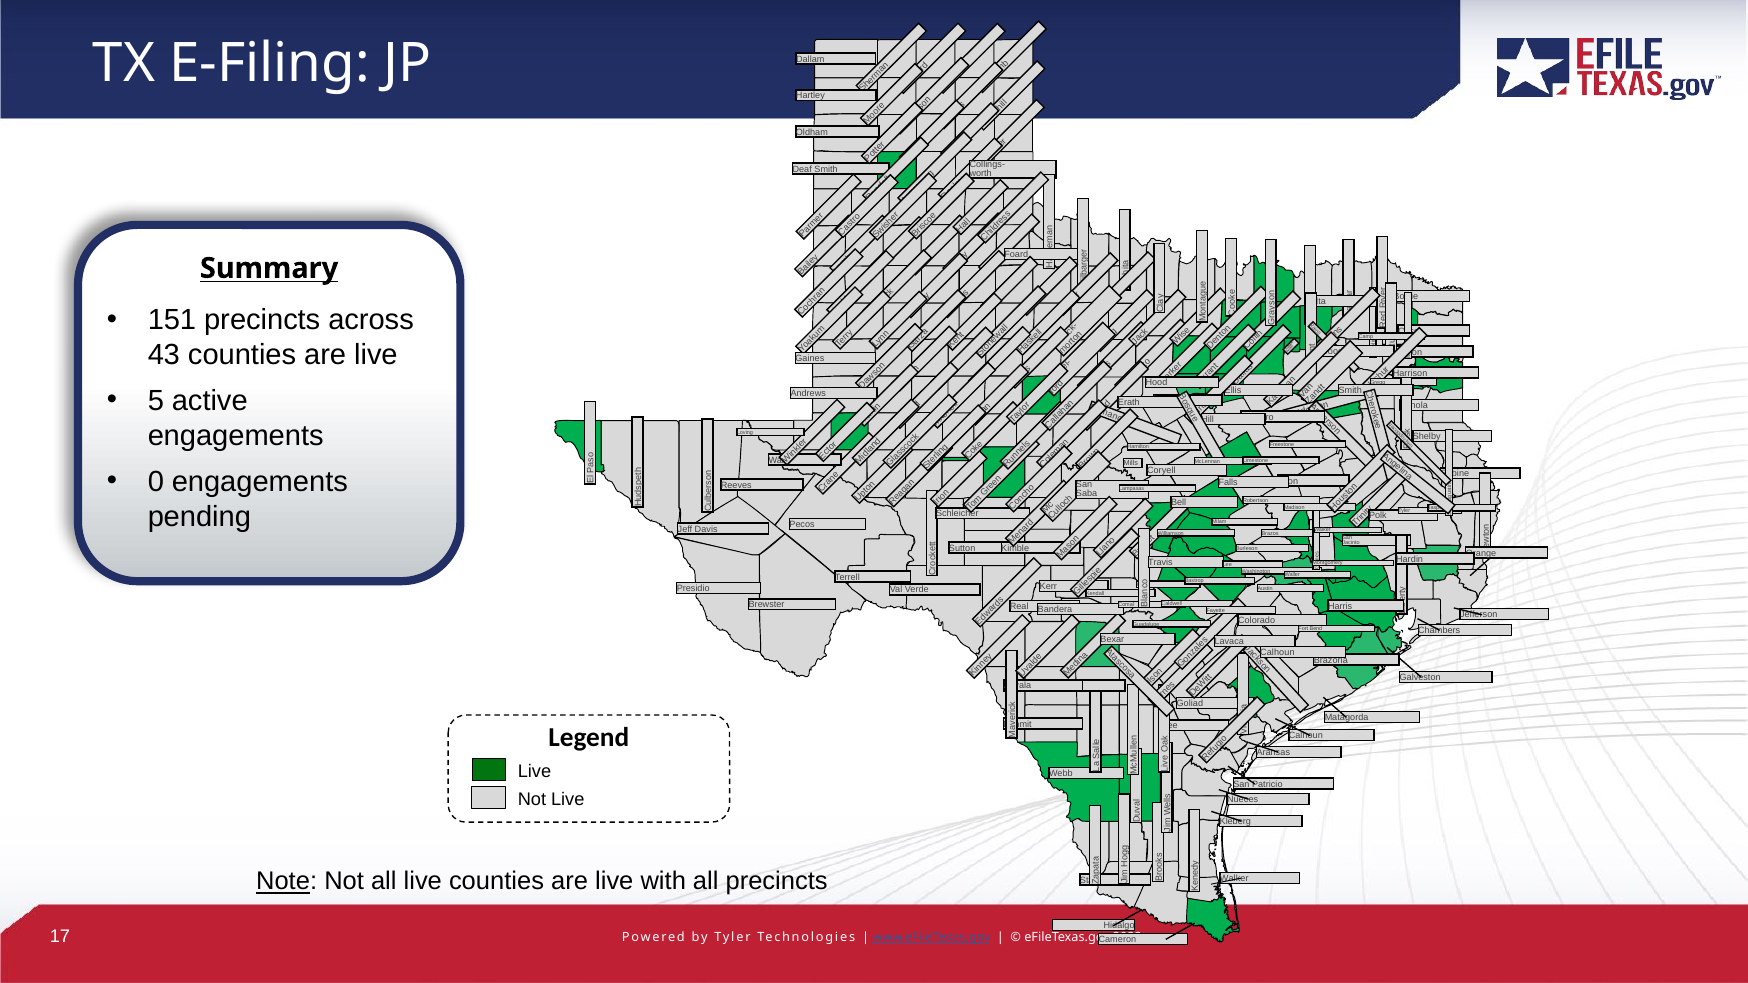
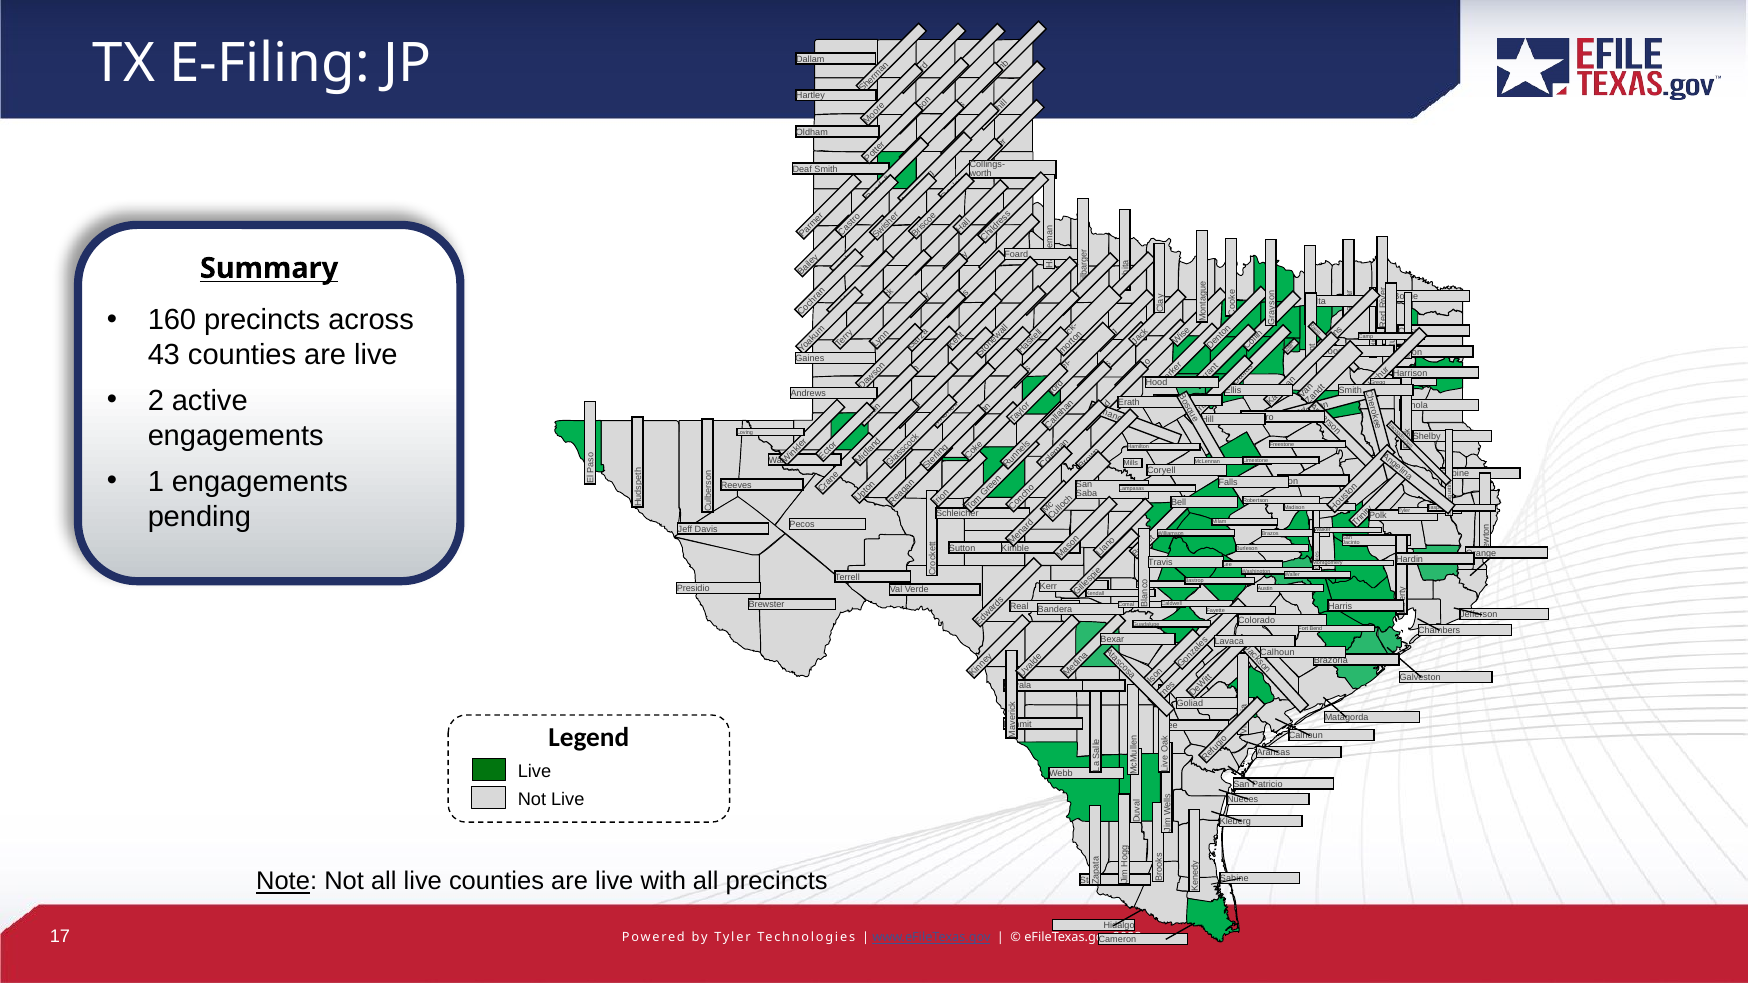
151: 151 -> 160
5: 5 -> 2
0: 0 -> 1
Walker at (1234, 879): Walker -> Sabine
